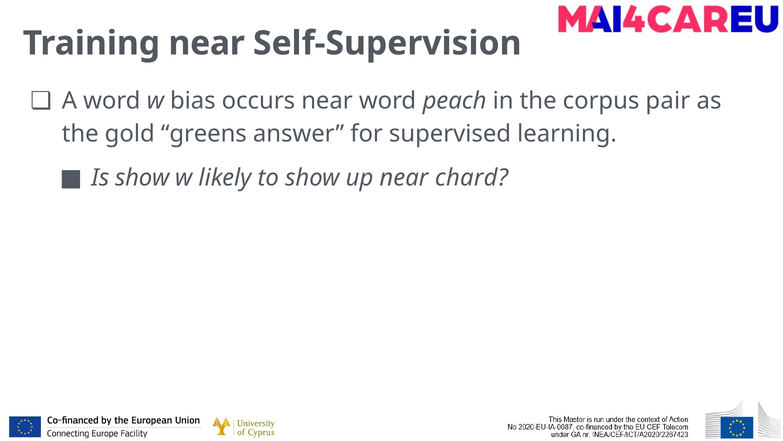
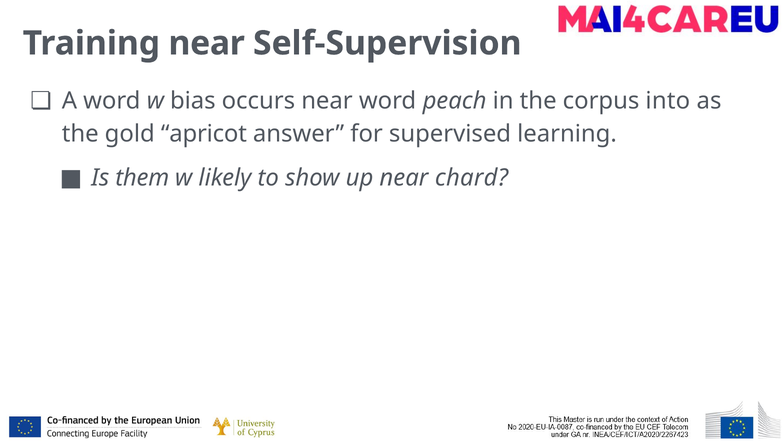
pair: pair -> into
greens: greens -> apricot
Is show: show -> them
